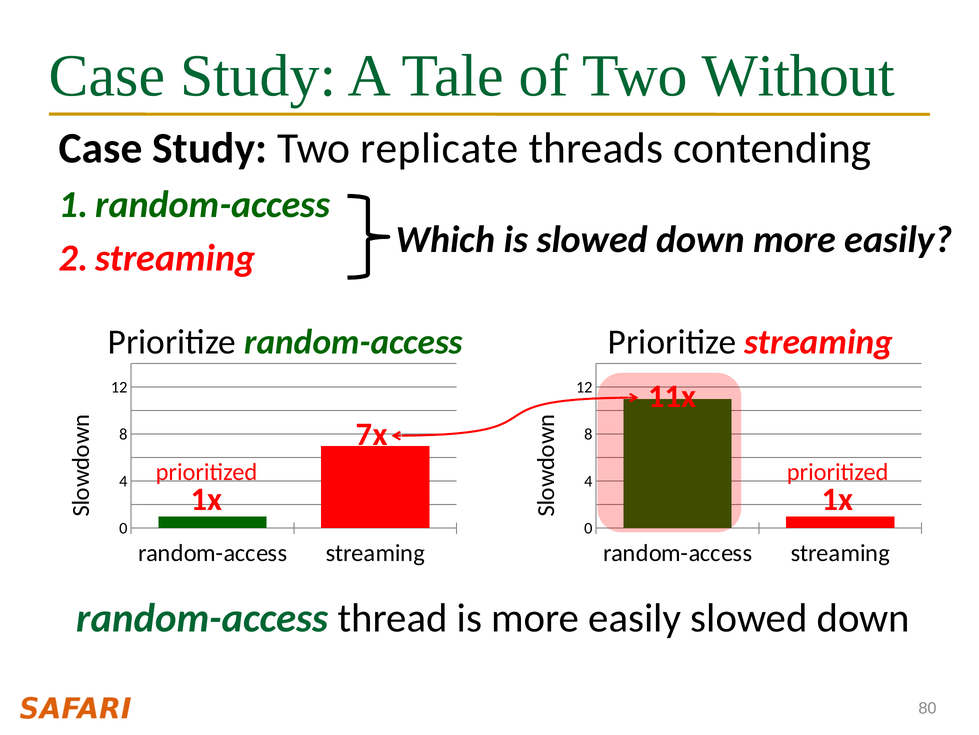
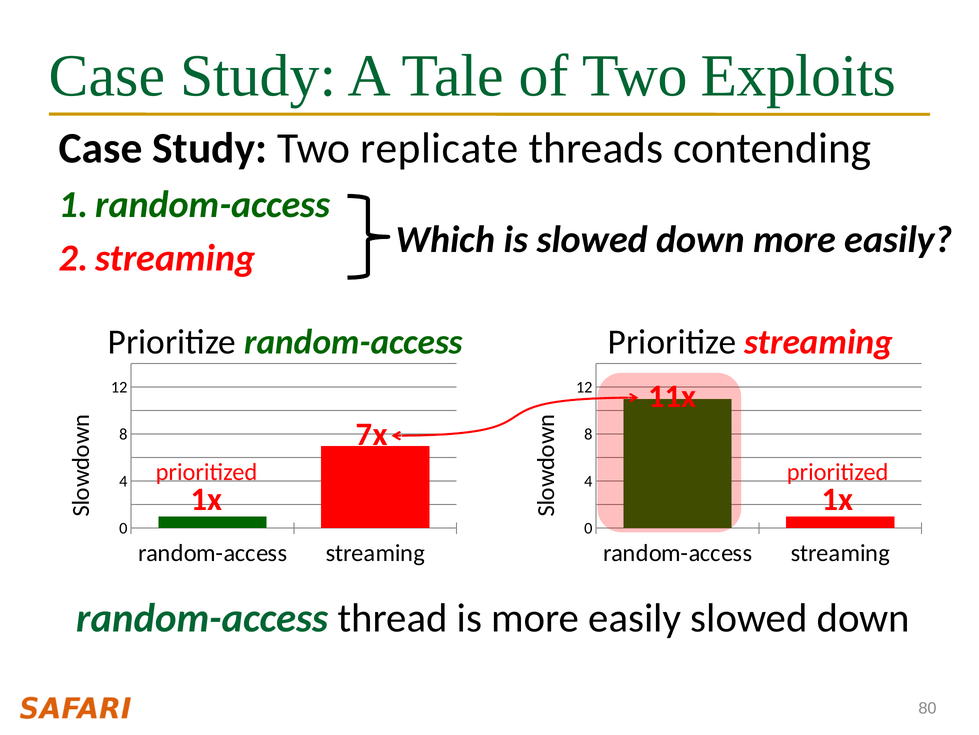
Without: Without -> Exploits
